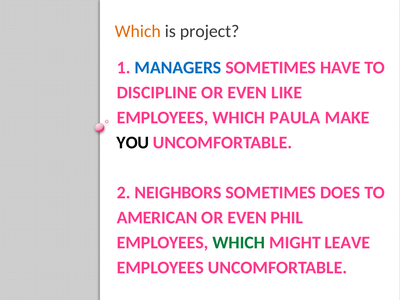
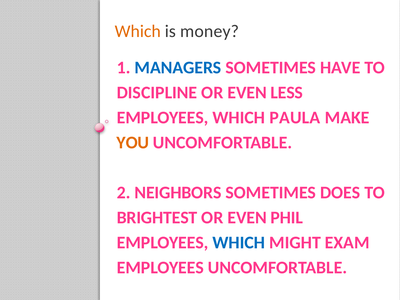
project: project -> money
LIKE: LIKE -> LESS
YOU colour: black -> orange
AMERICAN: AMERICAN -> BRIGHTEST
WHICH at (239, 243) colour: green -> blue
LEAVE: LEAVE -> EXAM
